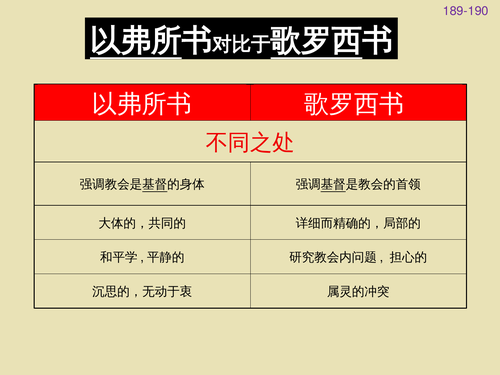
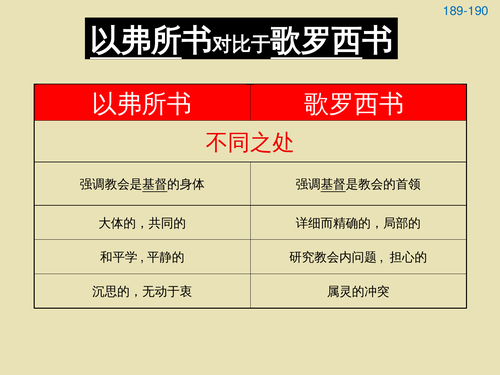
189-190 colour: purple -> blue
